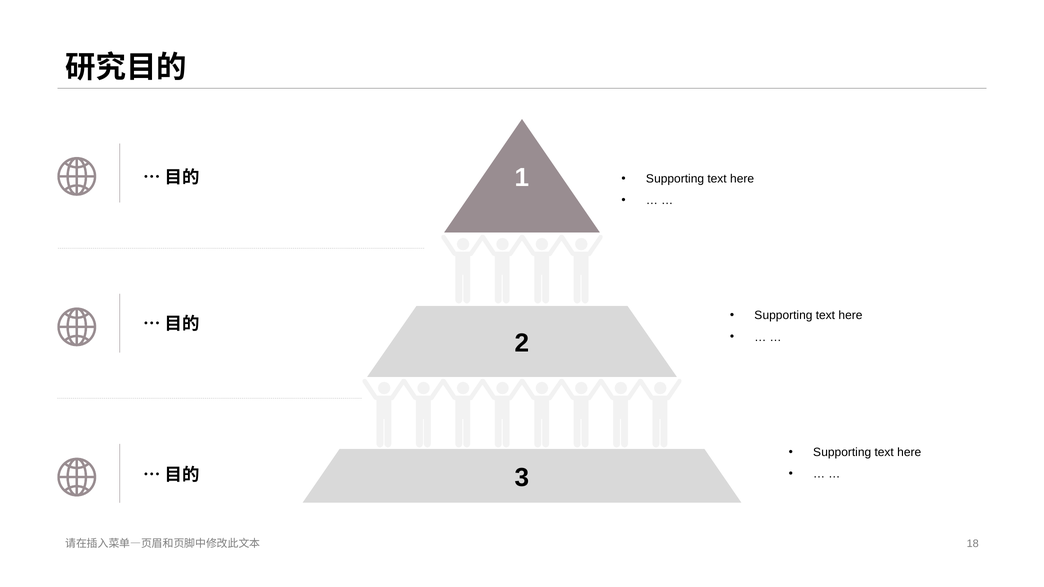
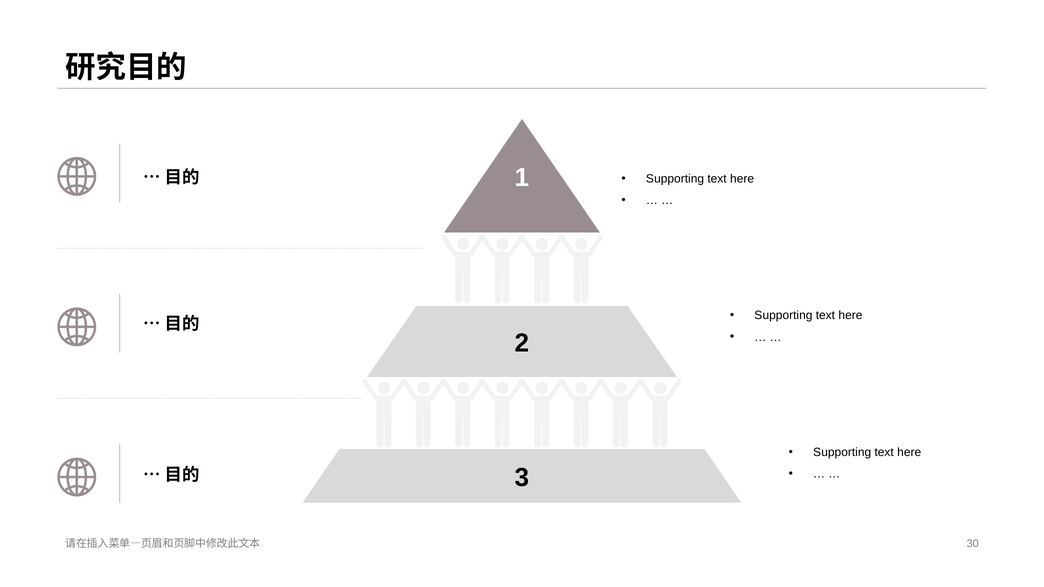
18: 18 -> 30
